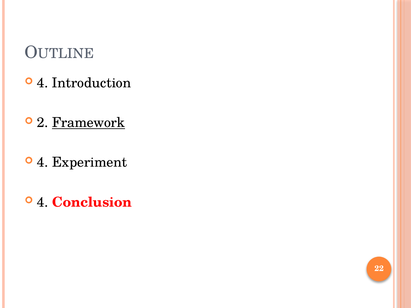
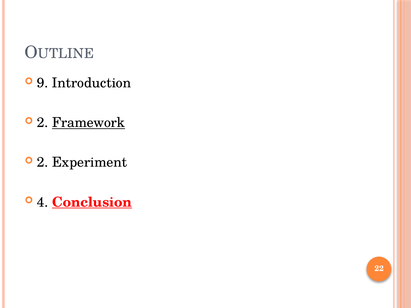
4 at (43, 83): 4 -> 9
4 at (43, 163): 4 -> 2
Conclusion underline: none -> present
